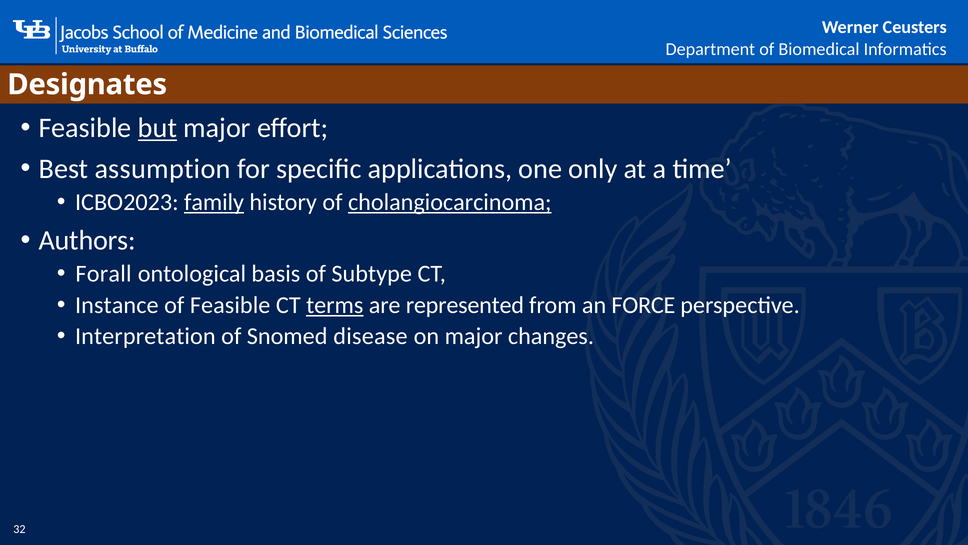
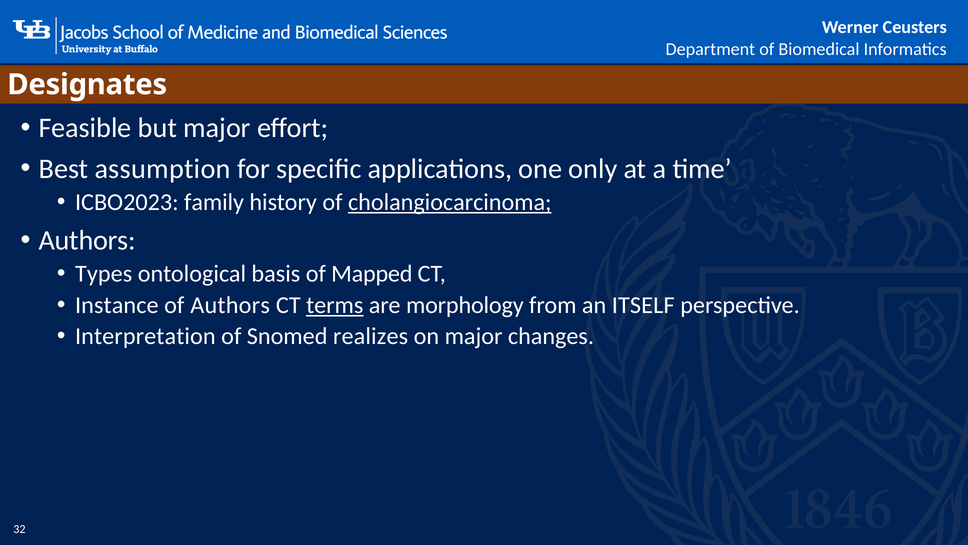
but underline: present -> none
family underline: present -> none
Forall: Forall -> Types
Subtype: Subtype -> Mapped
of Feasible: Feasible -> Authors
represented: represented -> morphology
FORCE: FORCE -> ITSELF
disease: disease -> realizes
